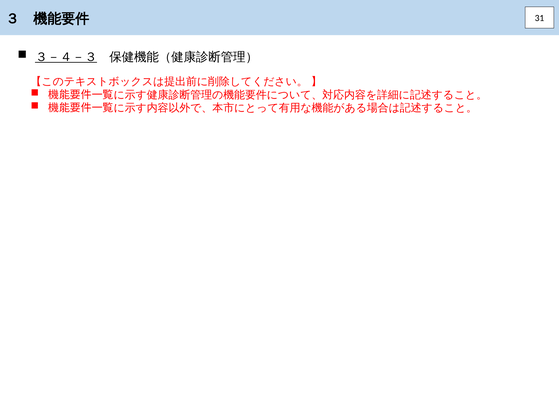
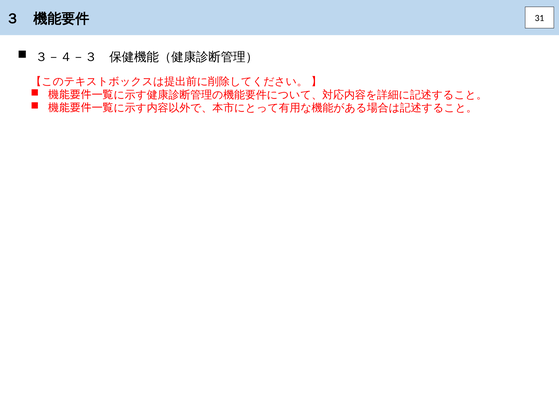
３－４－３ underline: present -> none
